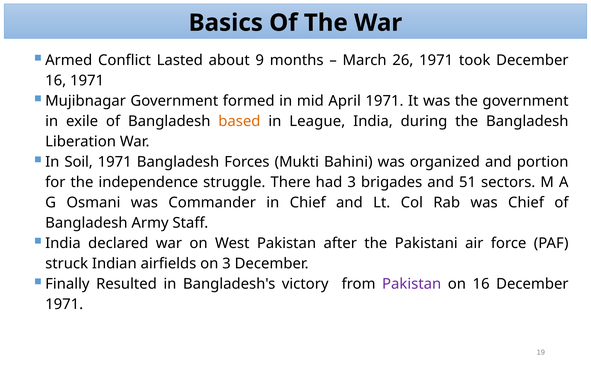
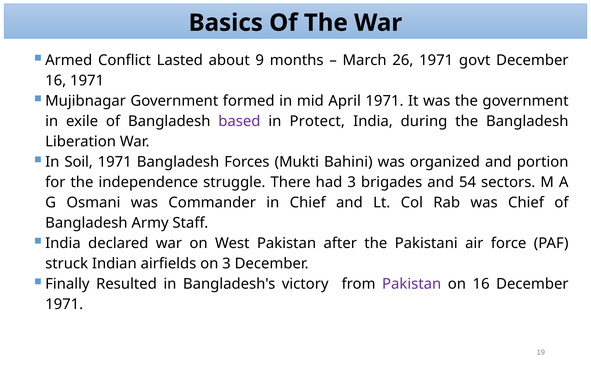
took: took -> govt
based colour: orange -> purple
League: League -> Protect
51: 51 -> 54
